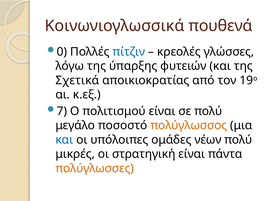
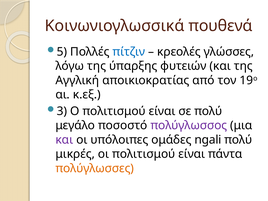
0: 0 -> 5
Σχετικά: Σχετικά -> Αγγλική
7: 7 -> 3
πολύγλωσσος colour: orange -> purple
και at (64, 140) colour: blue -> purple
νέων: νέων -> ngali
οι στρατηγική: στρατηγική -> πολιτισμού
